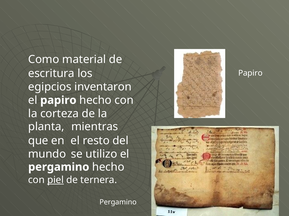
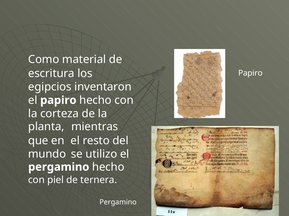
piel underline: present -> none
